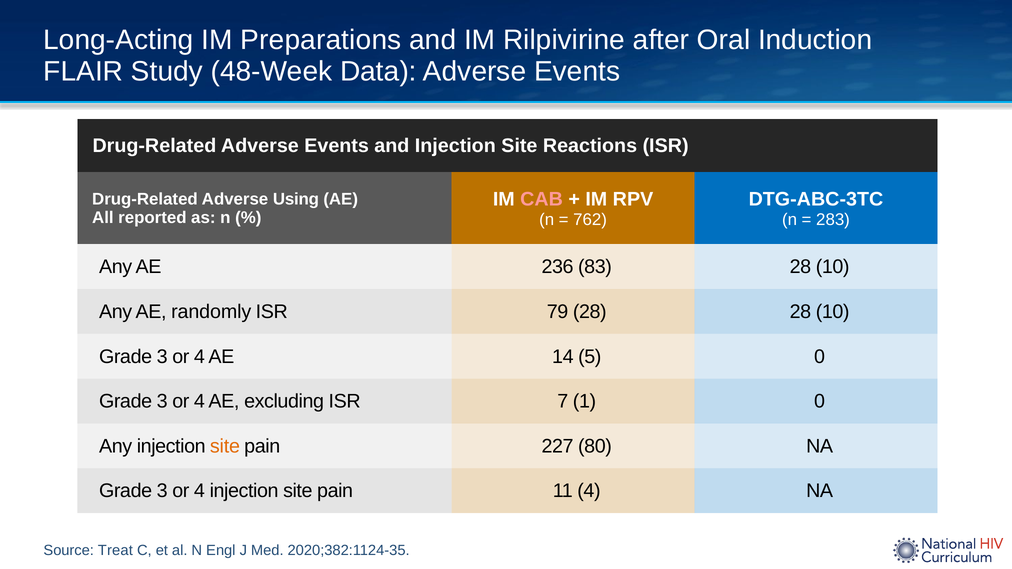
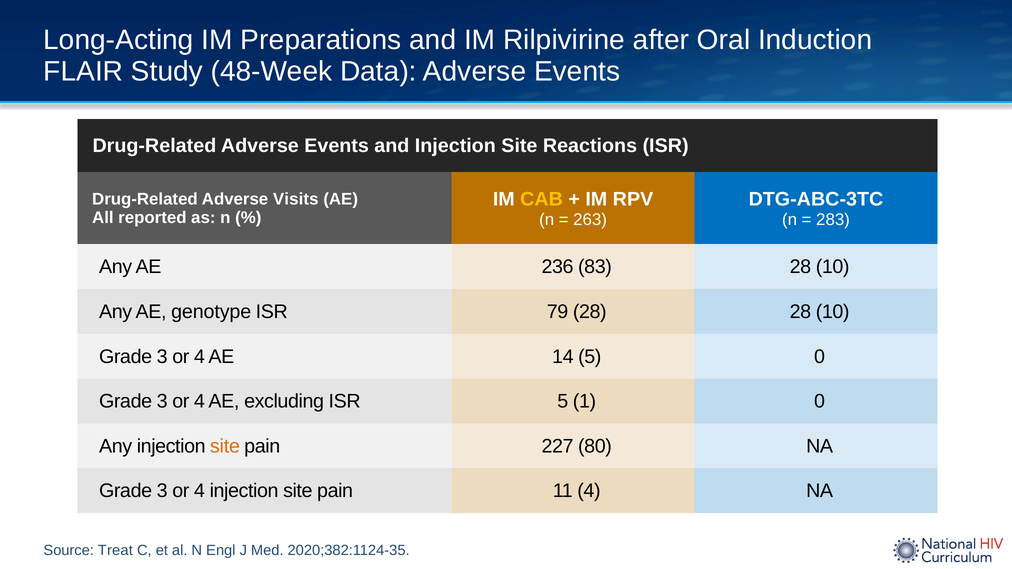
CAB colour: pink -> yellow
Using: Using -> Visits
762: 762 -> 263
randomly: randomly -> genotype
ISR 7: 7 -> 5
